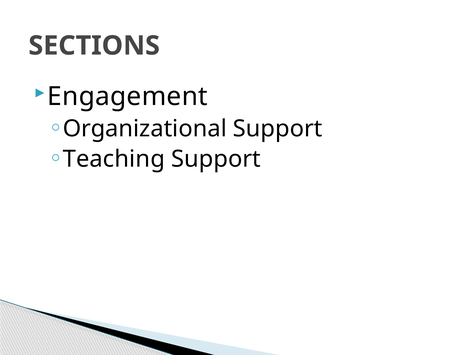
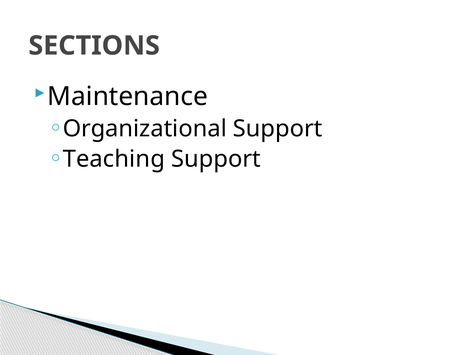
Engagement: Engagement -> Maintenance
